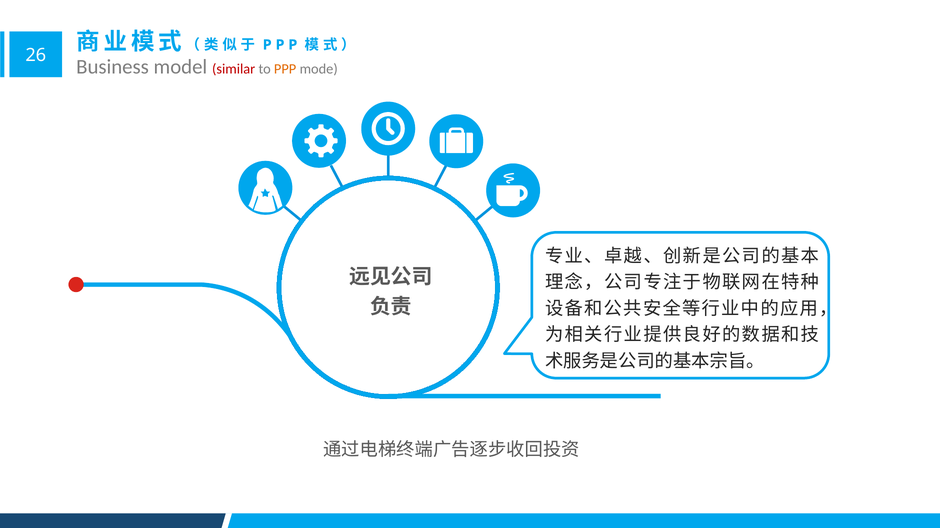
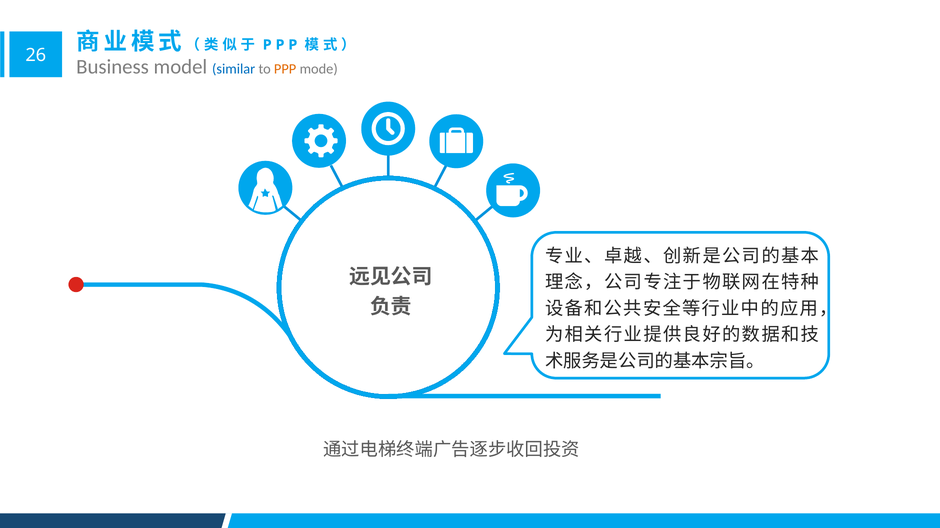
similar colour: red -> blue
